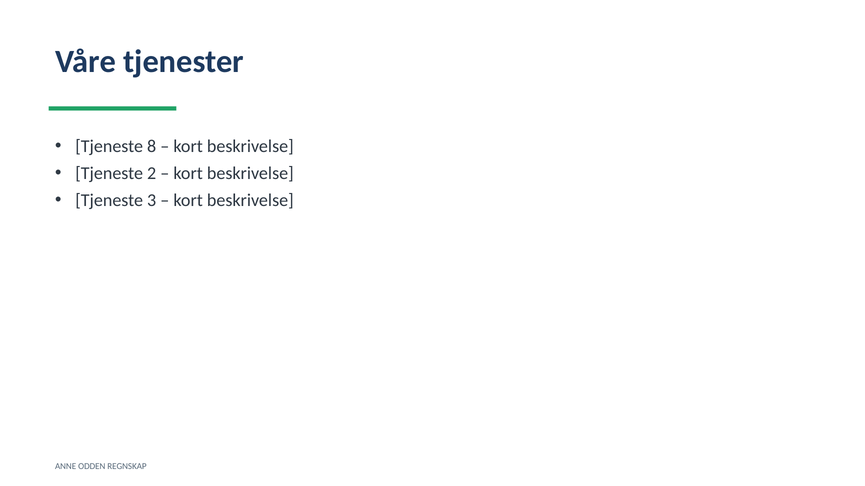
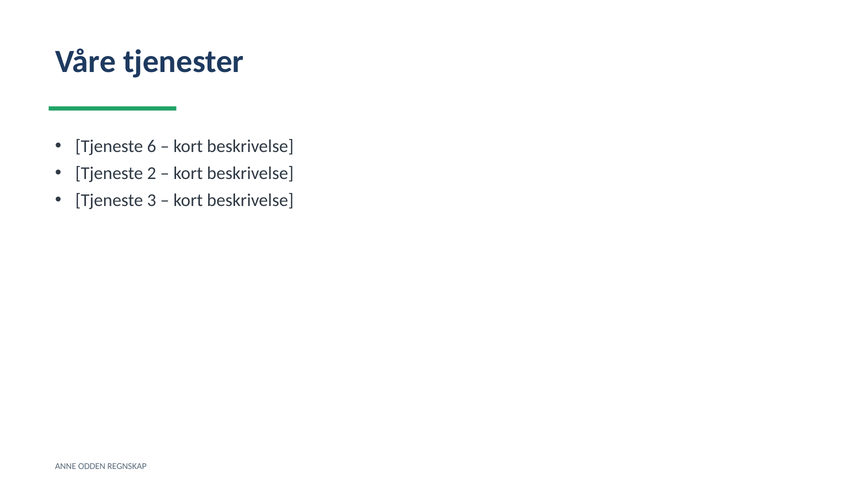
8: 8 -> 6
